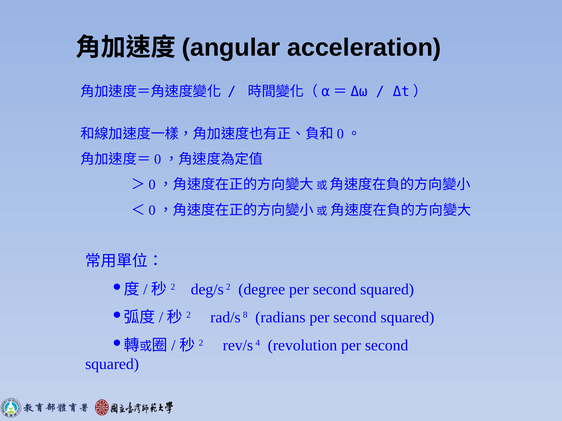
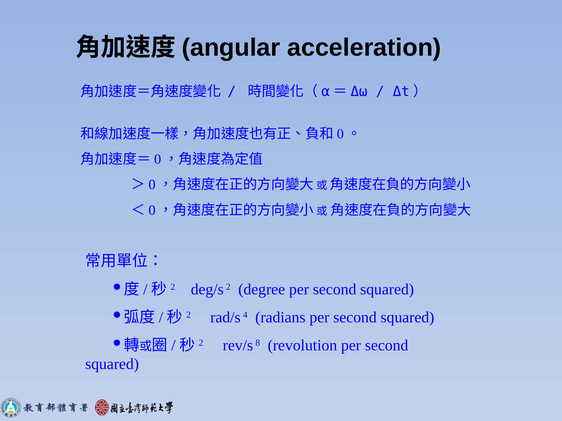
8: 8 -> 4
4: 4 -> 8
